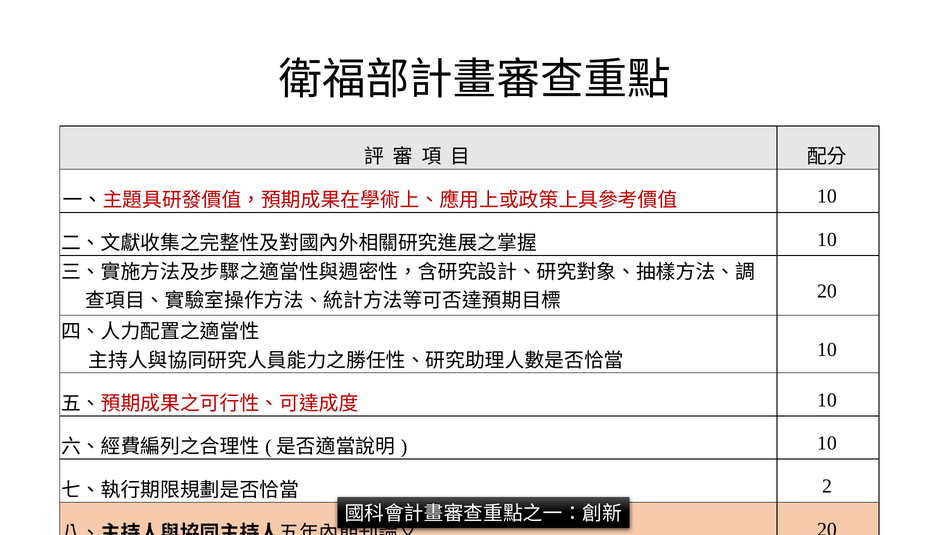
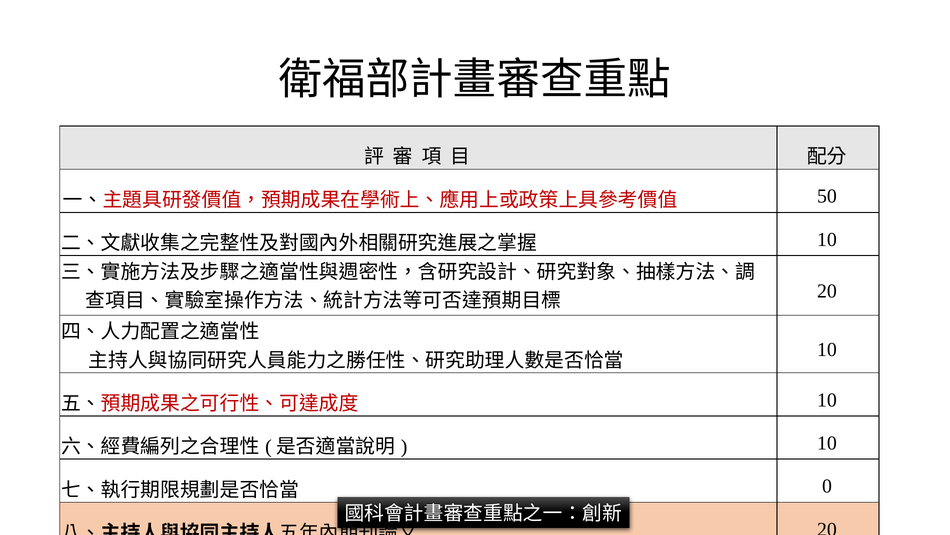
10 at (827, 196): 10 -> 50
2: 2 -> 0
